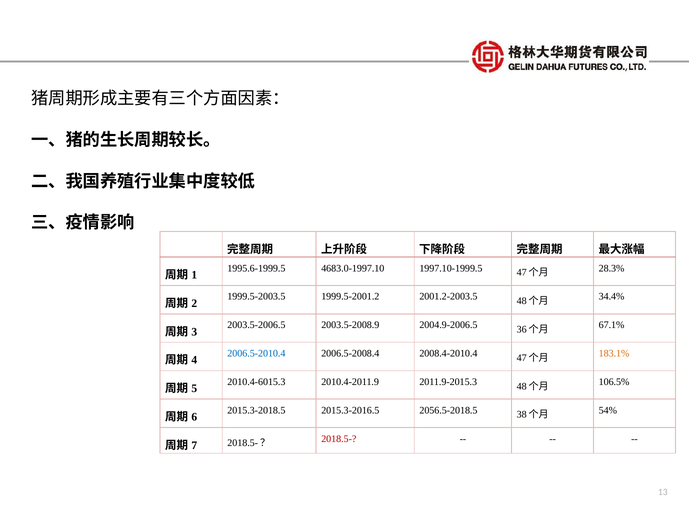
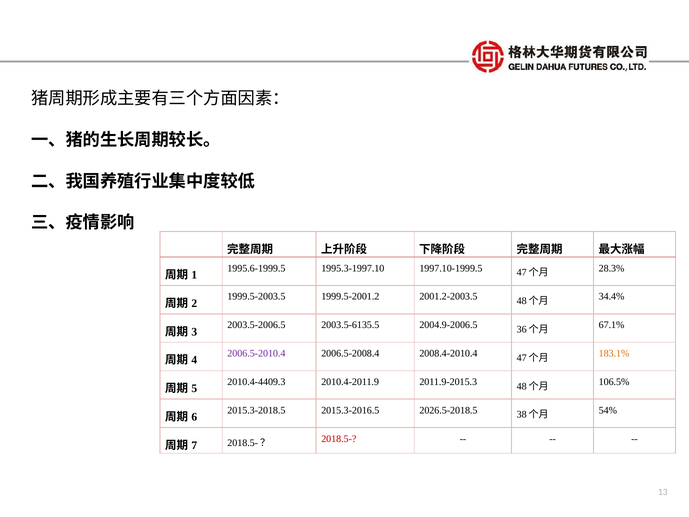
4683.0-1997.10: 4683.0-1997.10 -> 1995.3-1997.10
2003.5-2008.9: 2003.5-2008.9 -> 2003.5-6135.5
2006.5-2010.4 colour: blue -> purple
2010.4-6015.3: 2010.4-6015.3 -> 2010.4-4409.3
2056.5-2018.5: 2056.5-2018.5 -> 2026.5-2018.5
